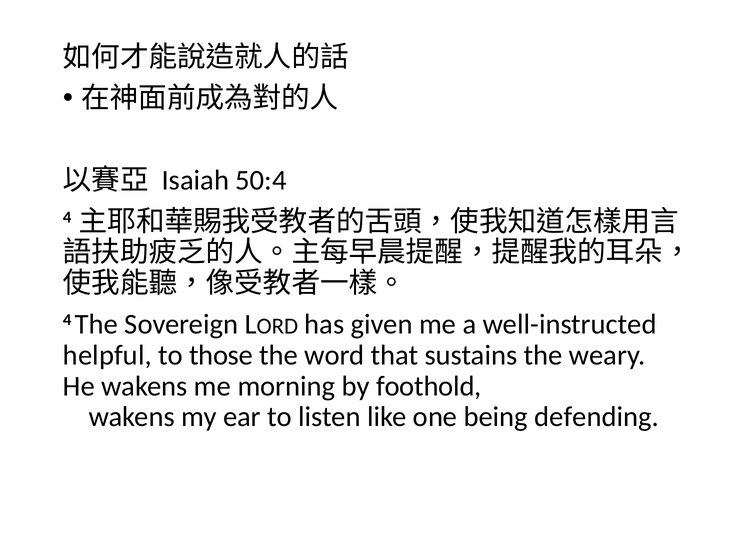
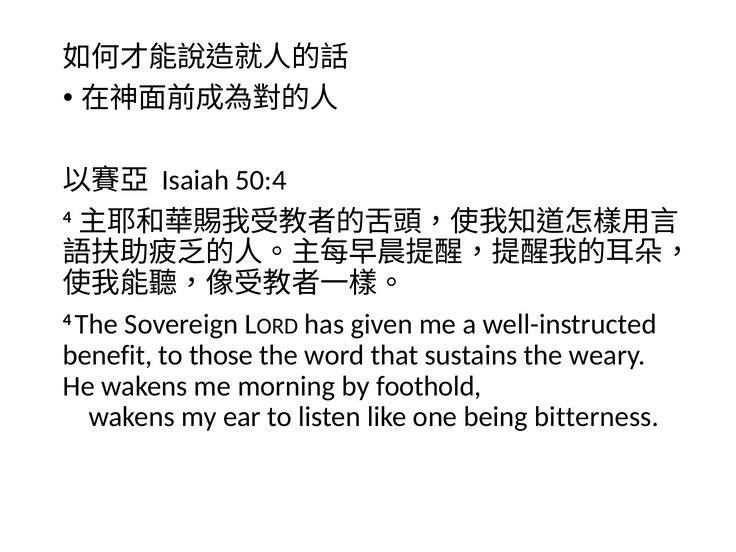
helpful: helpful -> benefit
defending: defending -> bitterness
